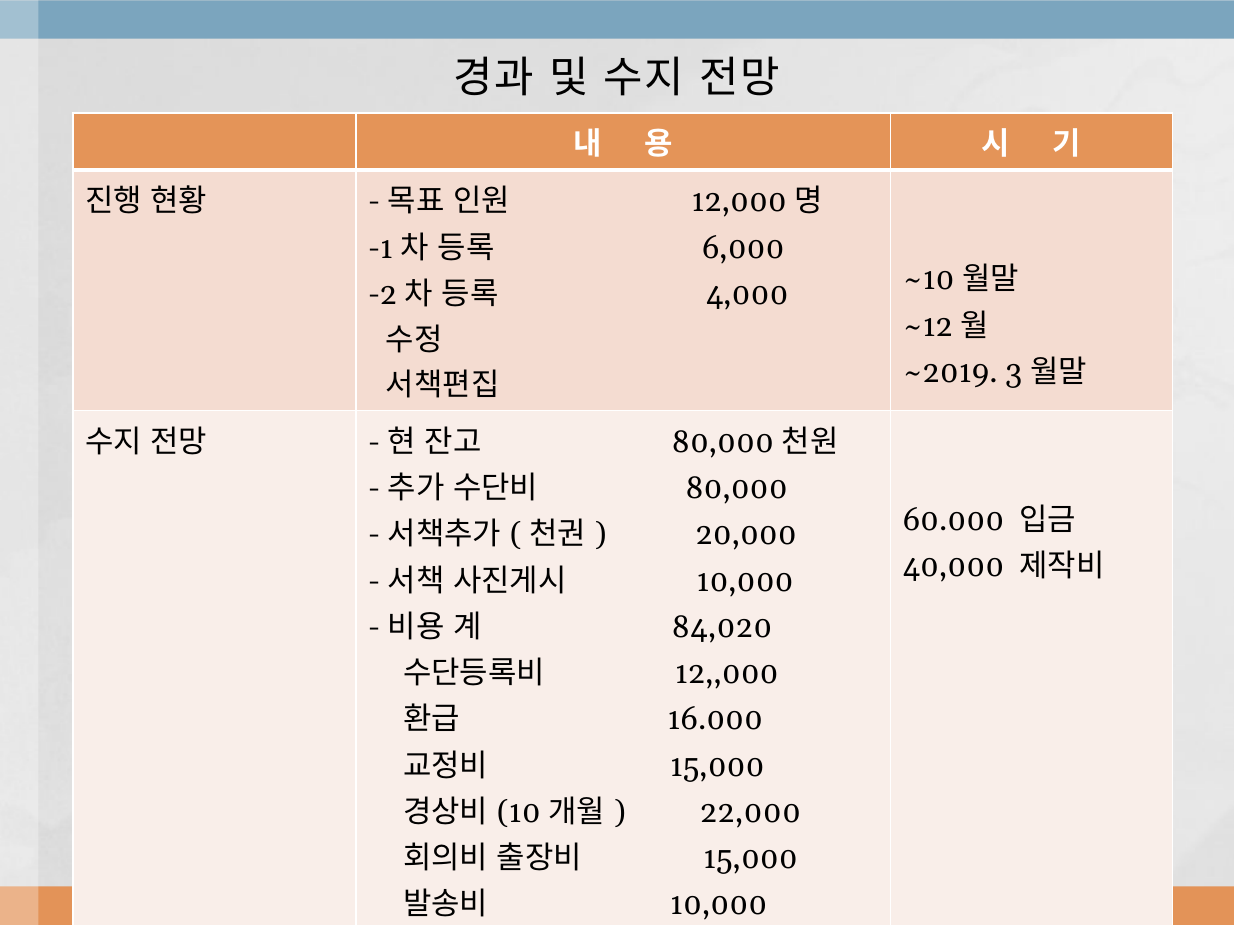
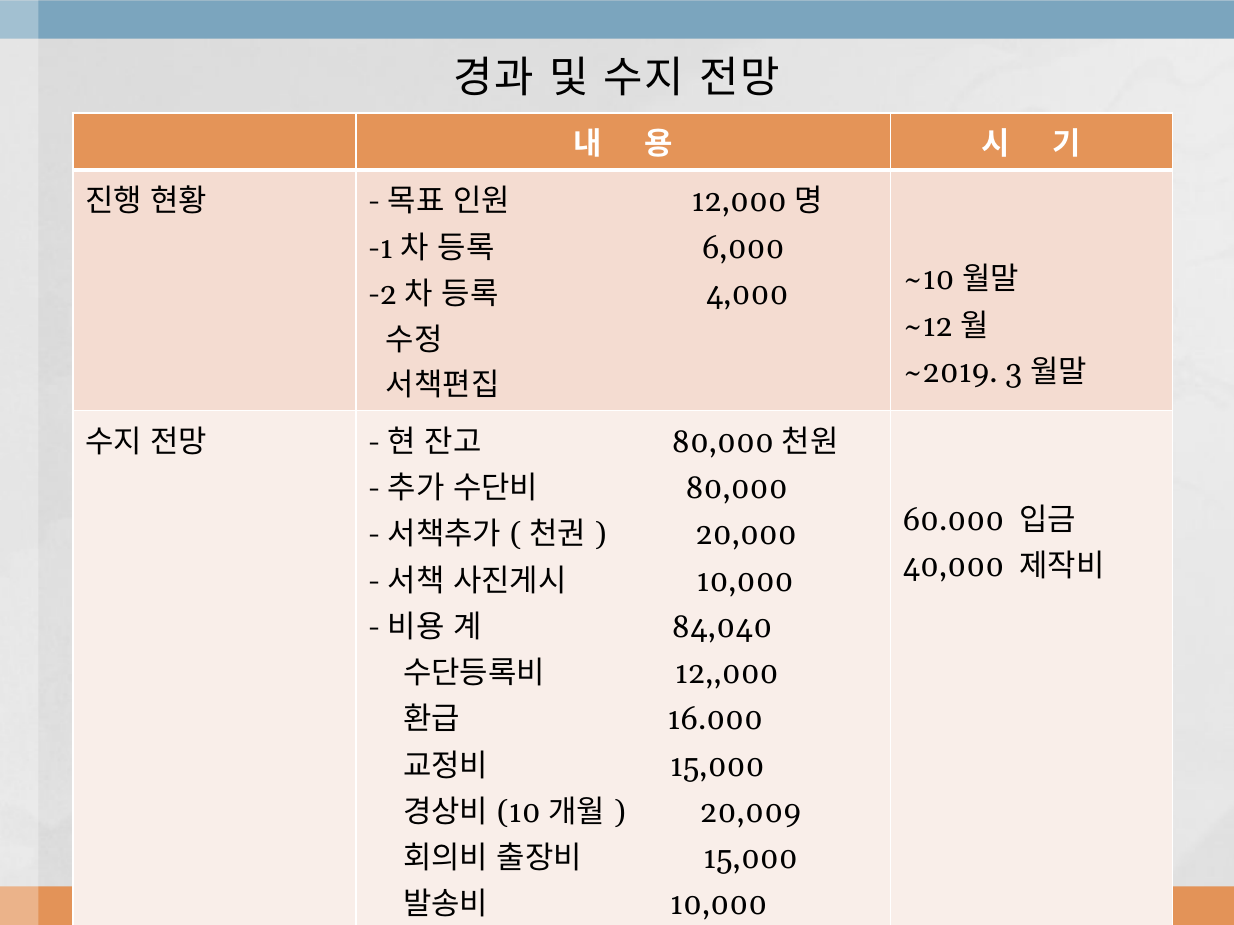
84,020: 84,020 -> 84,040
22,000: 22,000 -> 20,009
